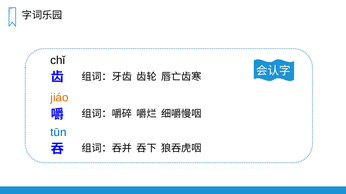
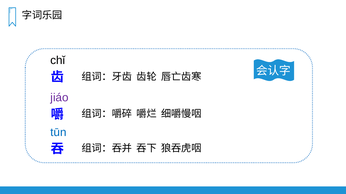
jiáo colour: orange -> purple
